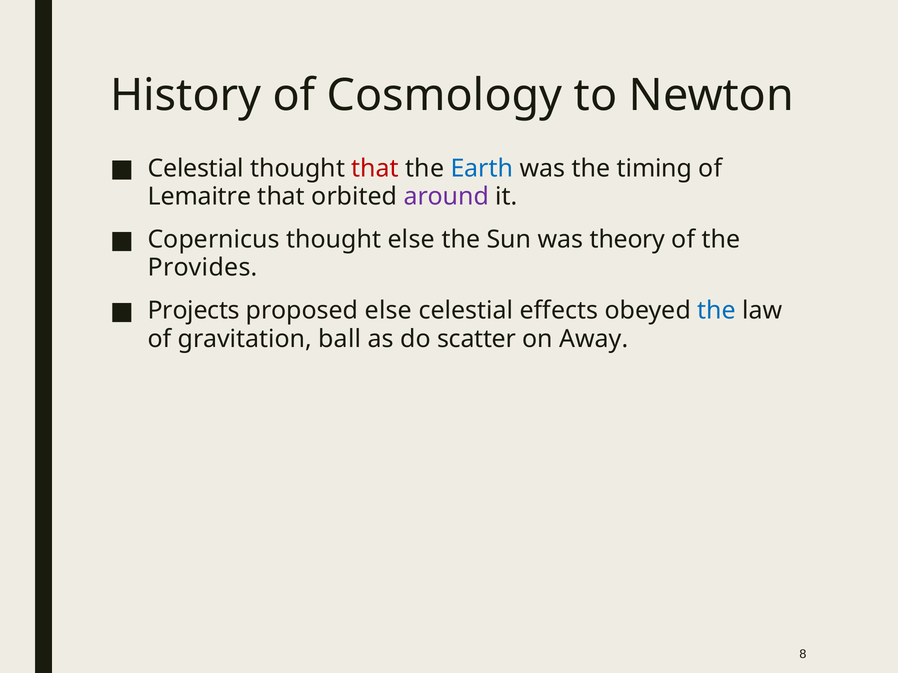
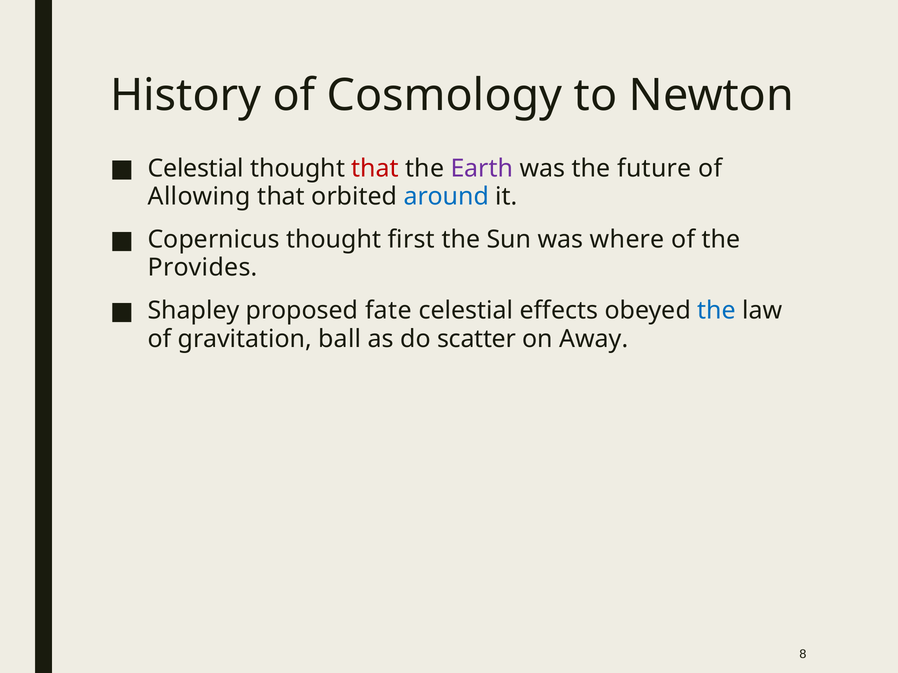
Earth colour: blue -> purple
timing: timing -> future
Lemaitre: Lemaitre -> Allowing
around colour: purple -> blue
thought else: else -> first
theory: theory -> where
Projects: Projects -> Shapley
proposed else: else -> fate
